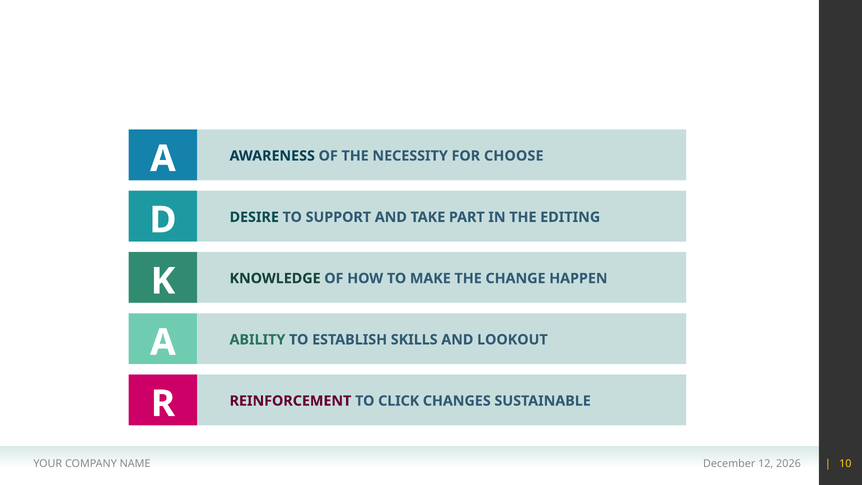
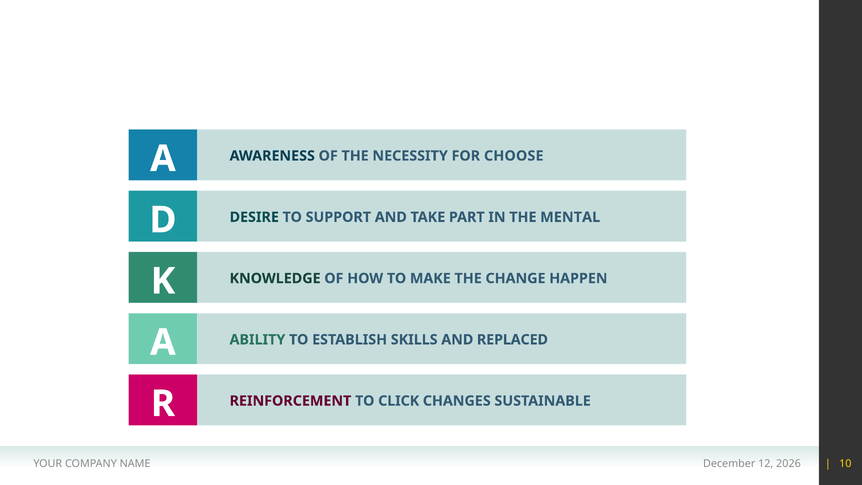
EDITING: EDITING -> MENTAL
LOOKOUT: LOOKOUT -> REPLACED
